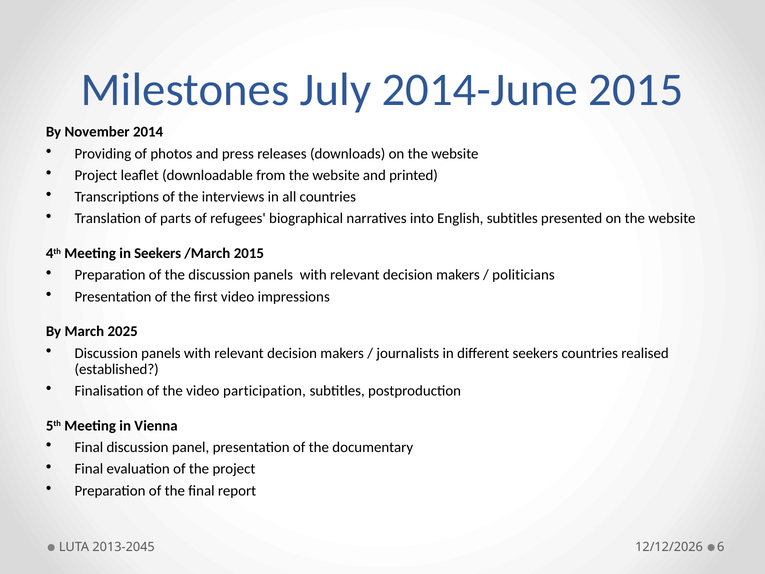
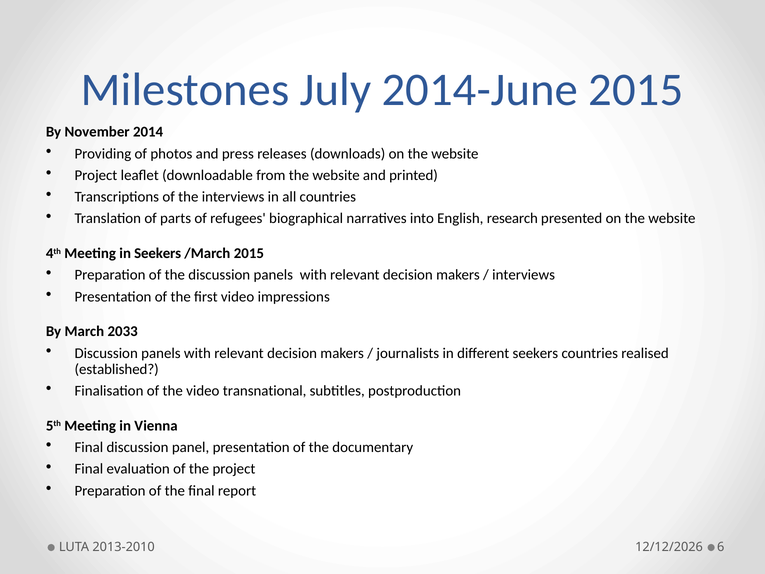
English subtitles: subtitles -> research
politicians at (524, 275): politicians -> interviews
2025: 2025 -> 2033
participation: participation -> transnational
2013-2045: 2013-2045 -> 2013-2010
